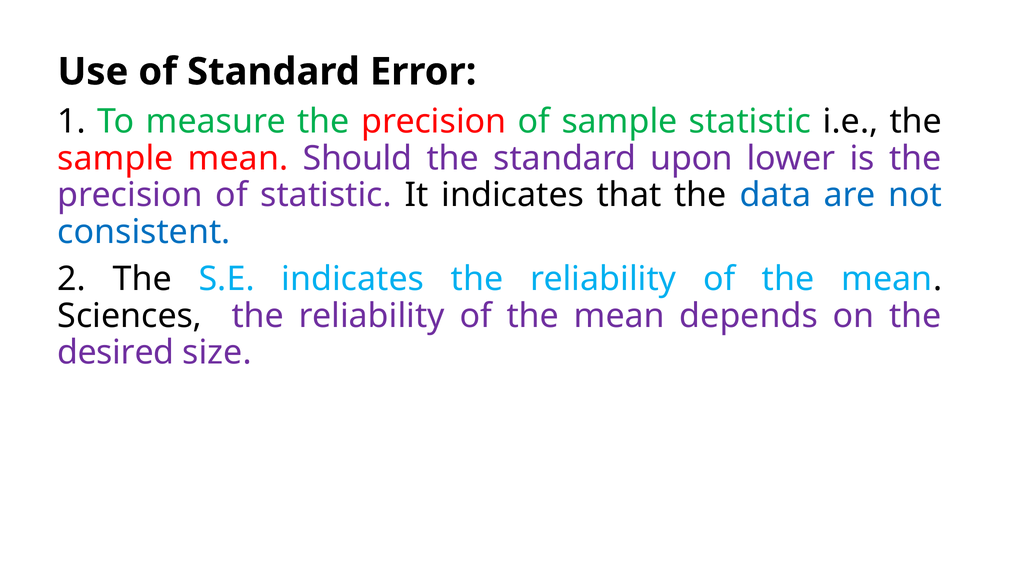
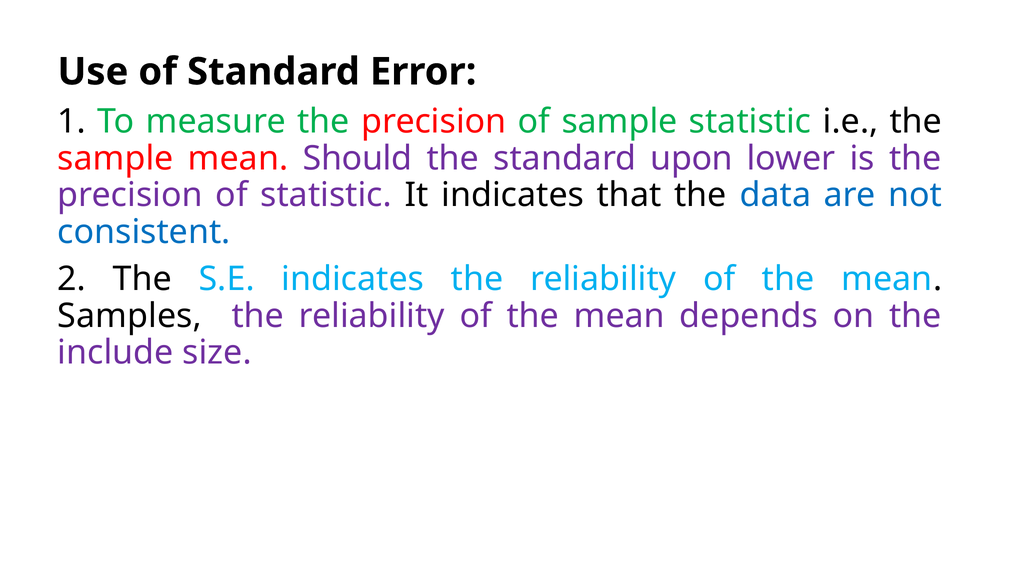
Sciences: Sciences -> Samples
desired: desired -> include
